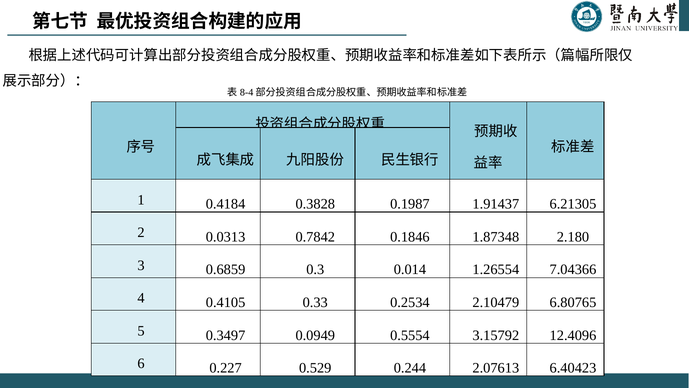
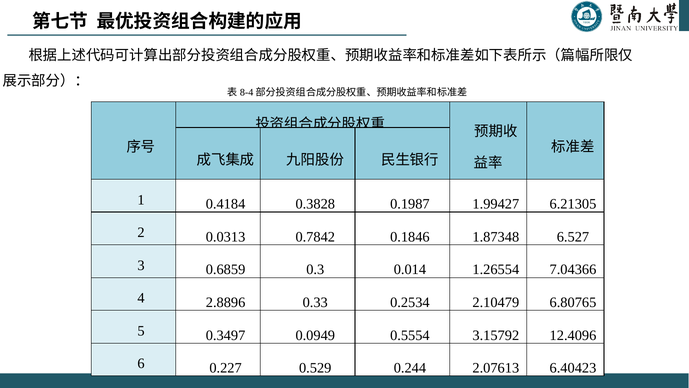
1.91437: 1.91437 -> 1.99427
2.180: 2.180 -> 6.527
0.4105: 0.4105 -> 2.8896
